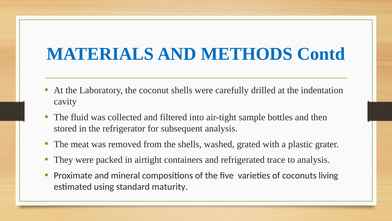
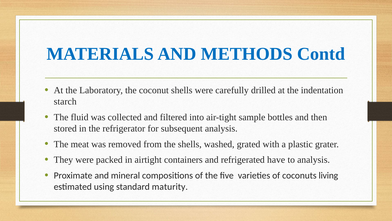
cavity: cavity -> starch
trace: trace -> have
